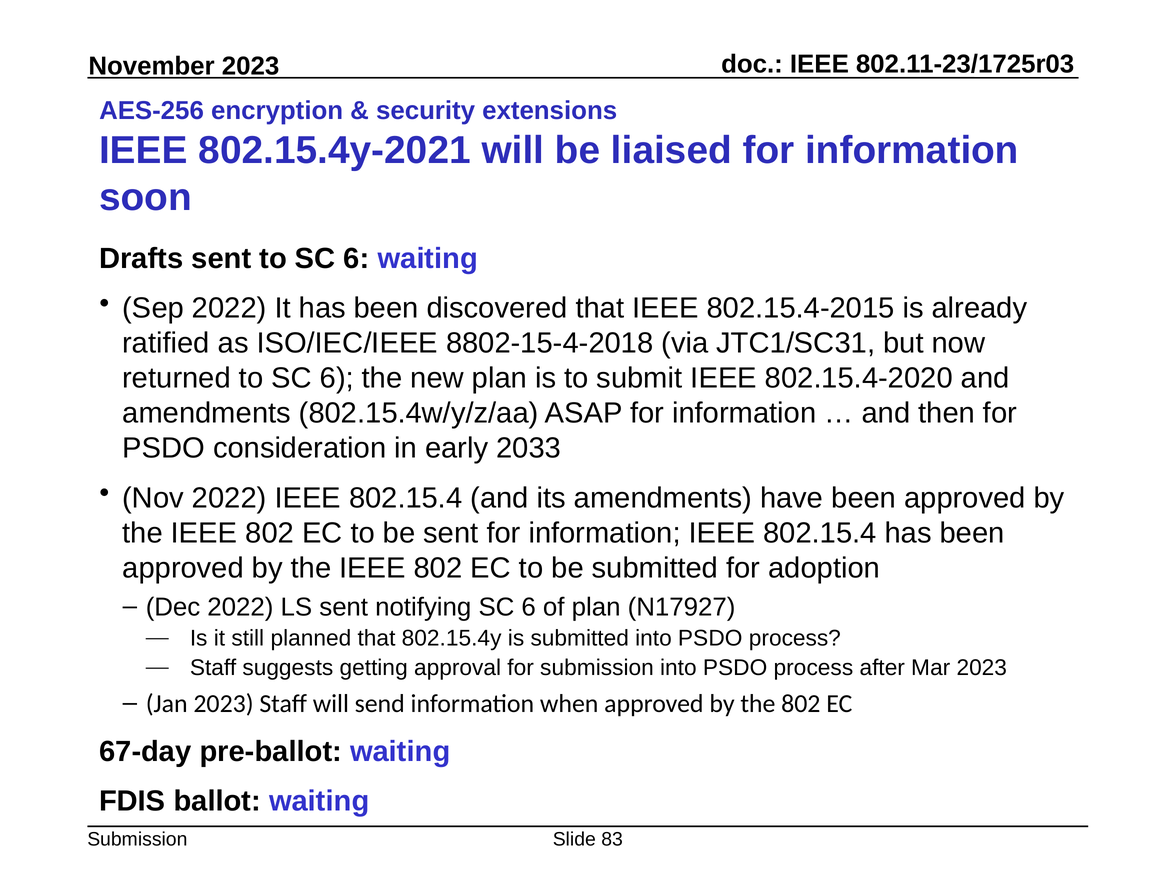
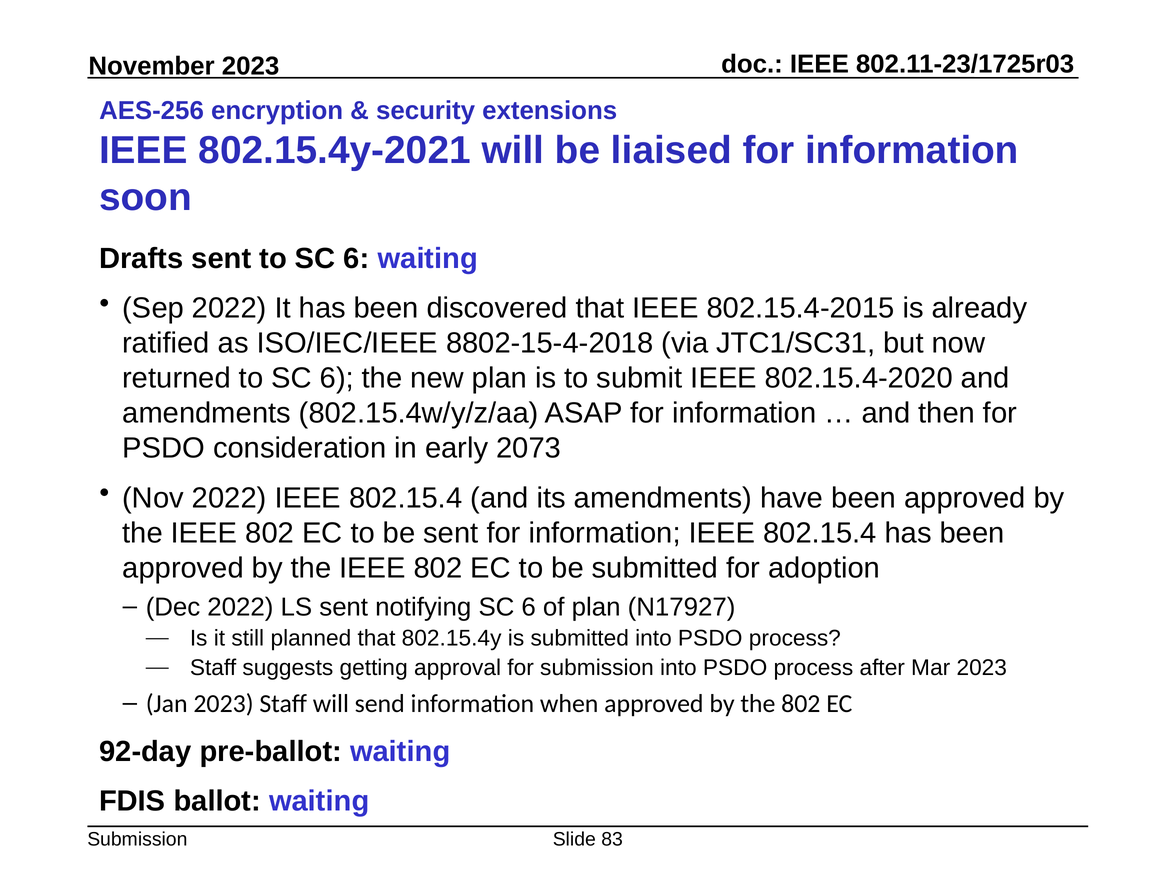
2033: 2033 -> 2073
67-day: 67-day -> 92-day
